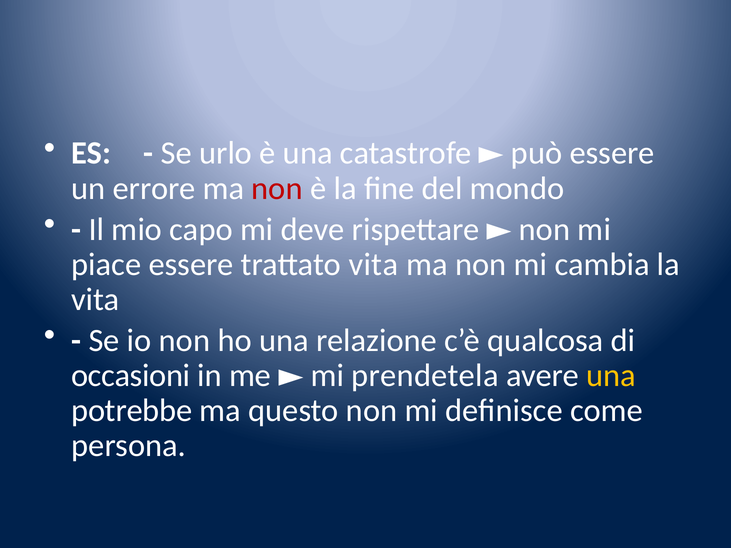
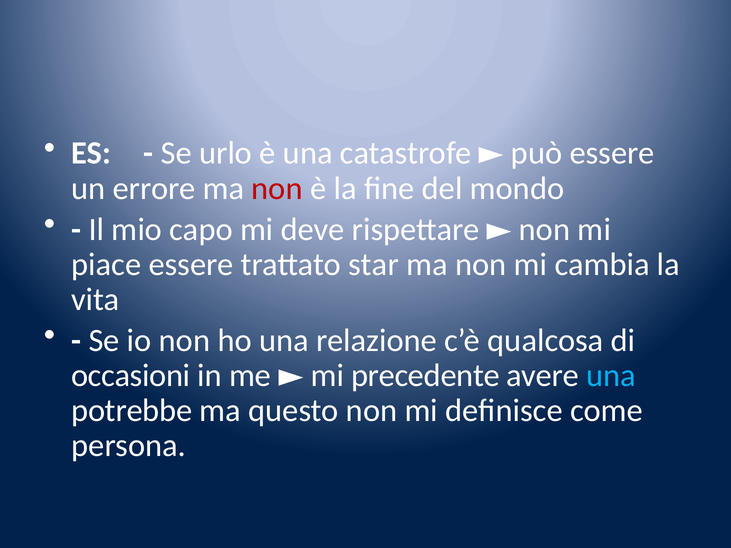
trattato vita: vita -> star
prendetela: prendetela -> precedente
una at (611, 376) colour: yellow -> light blue
